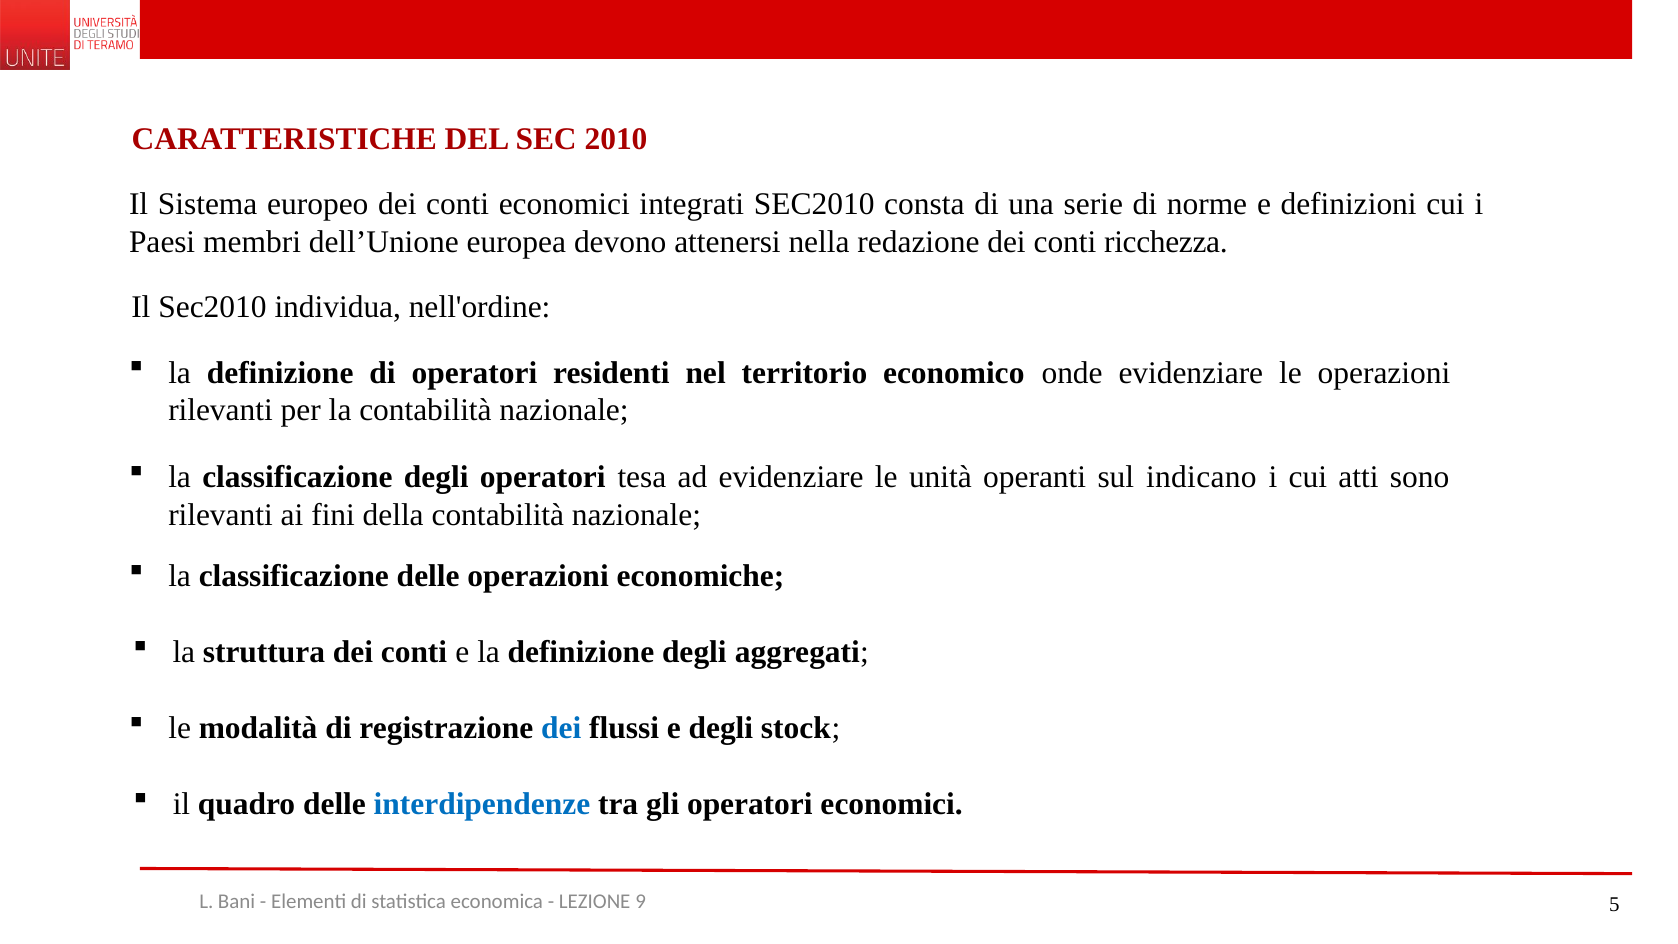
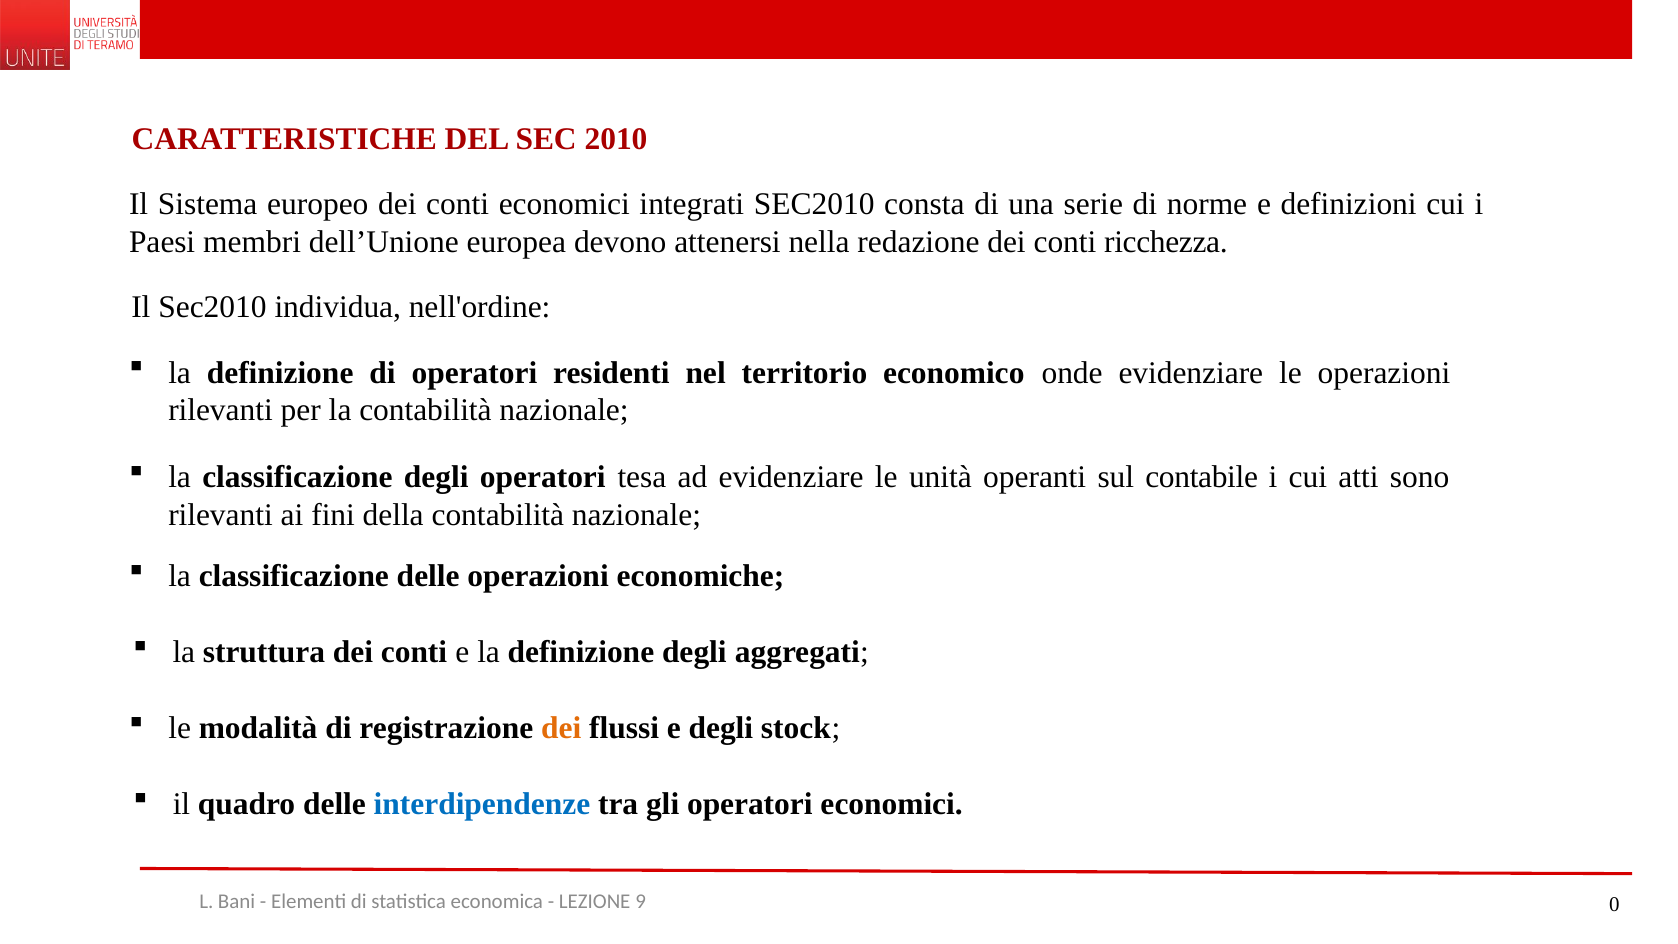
indicano: indicano -> contabile
dei at (561, 728) colour: blue -> orange
5: 5 -> 0
